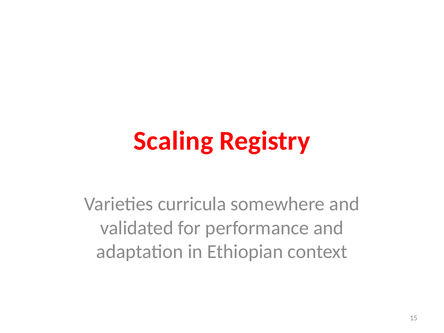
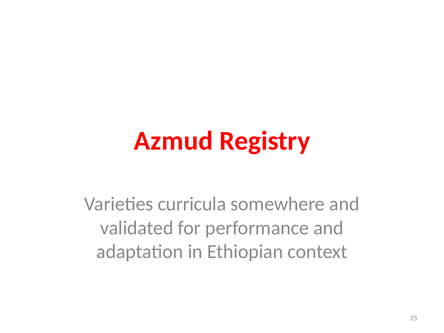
Scaling: Scaling -> Azmud
